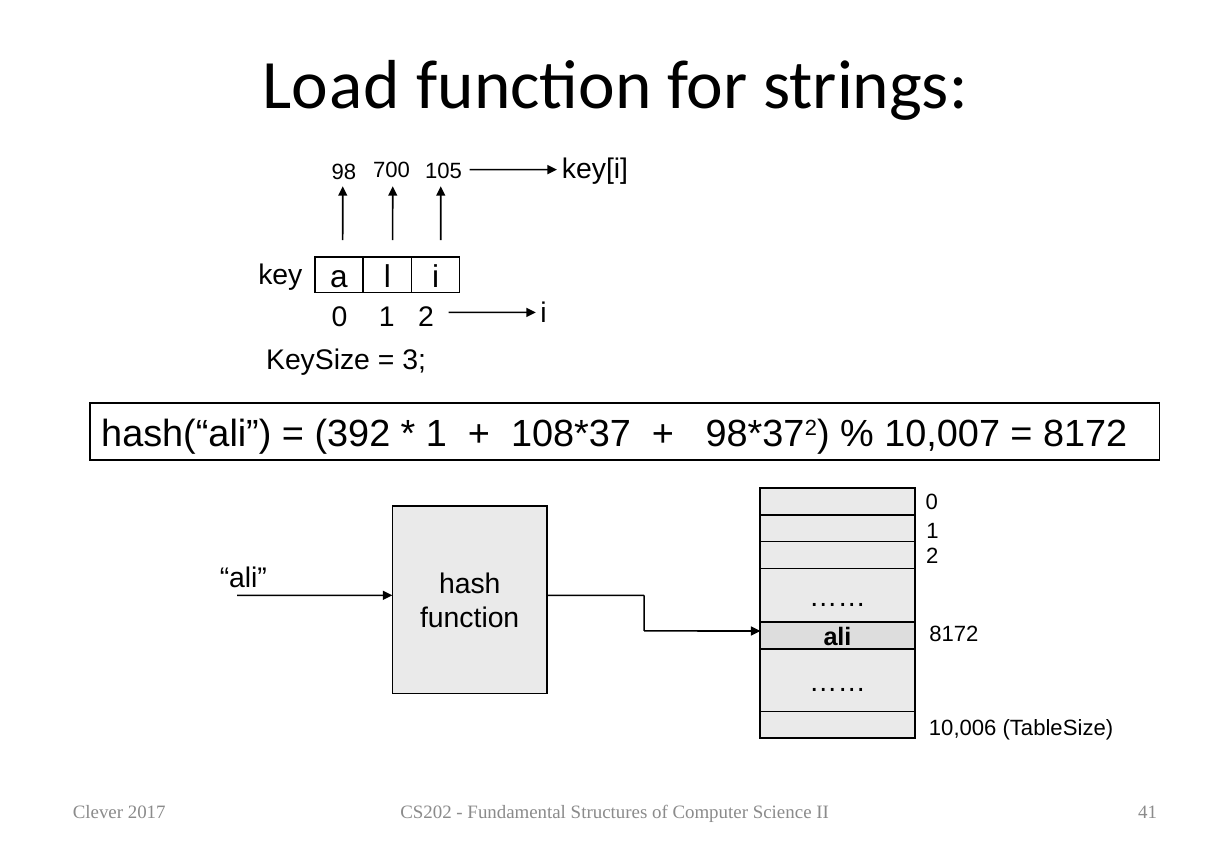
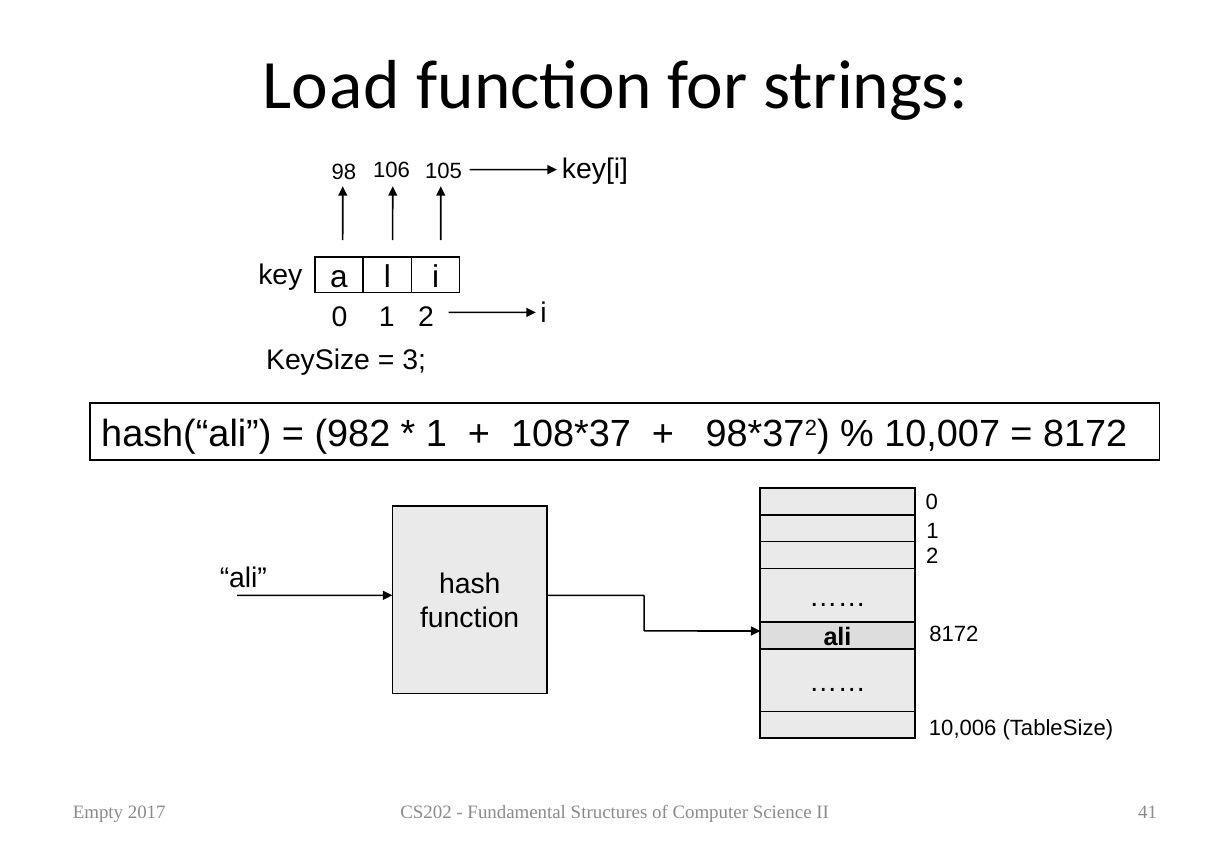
700: 700 -> 106
392: 392 -> 982
Clever: Clever -> Empty
